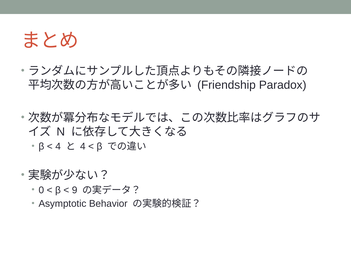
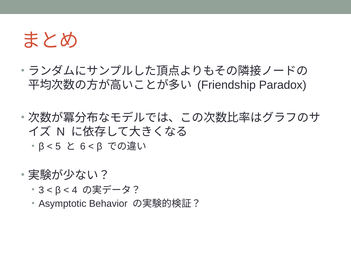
4 at (58, 147): 4 -> 5
4 at (83, 147): 4 -> 6
0: 0 -> 3
9: 9 -> 4
